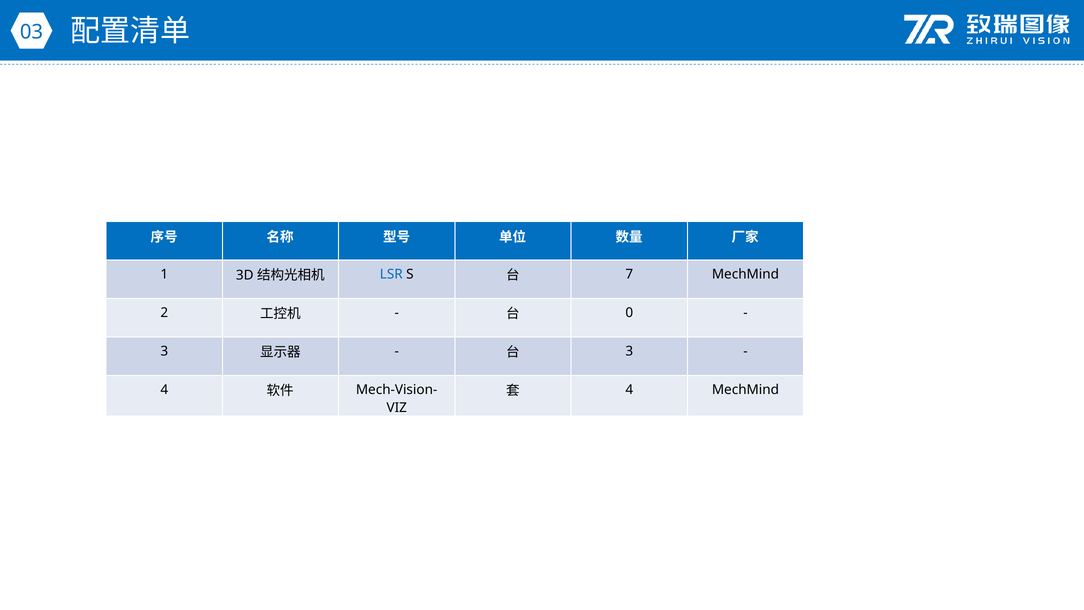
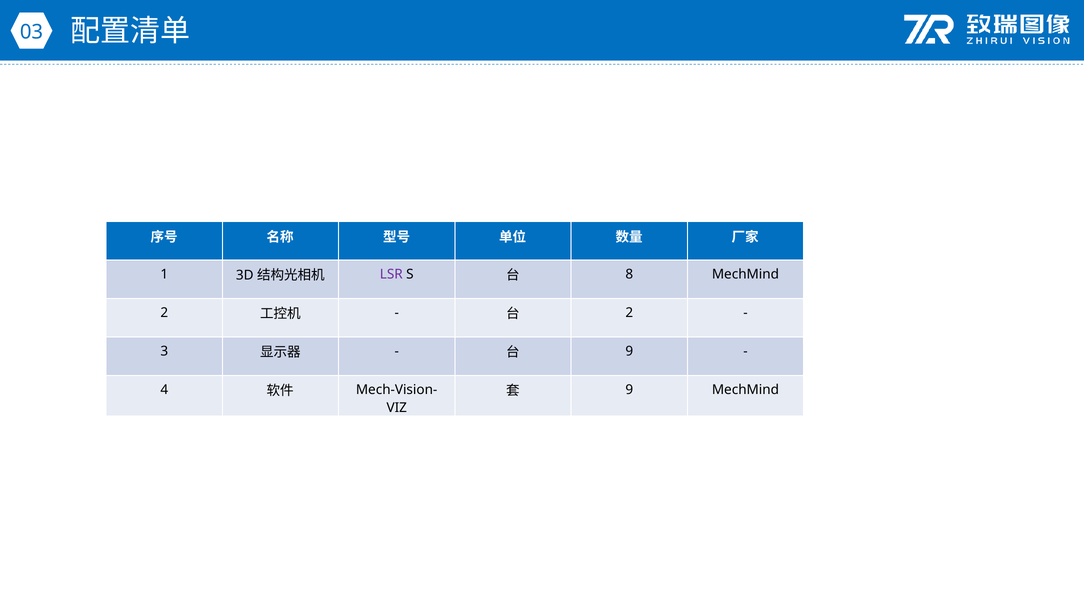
LSR colour: blue -> purple
7: 7 -> 8
0 at (629, 313): 0 -> 2
3 at (629, 351): 3 -> 9
4 at (629, 389): 4 -> 9
